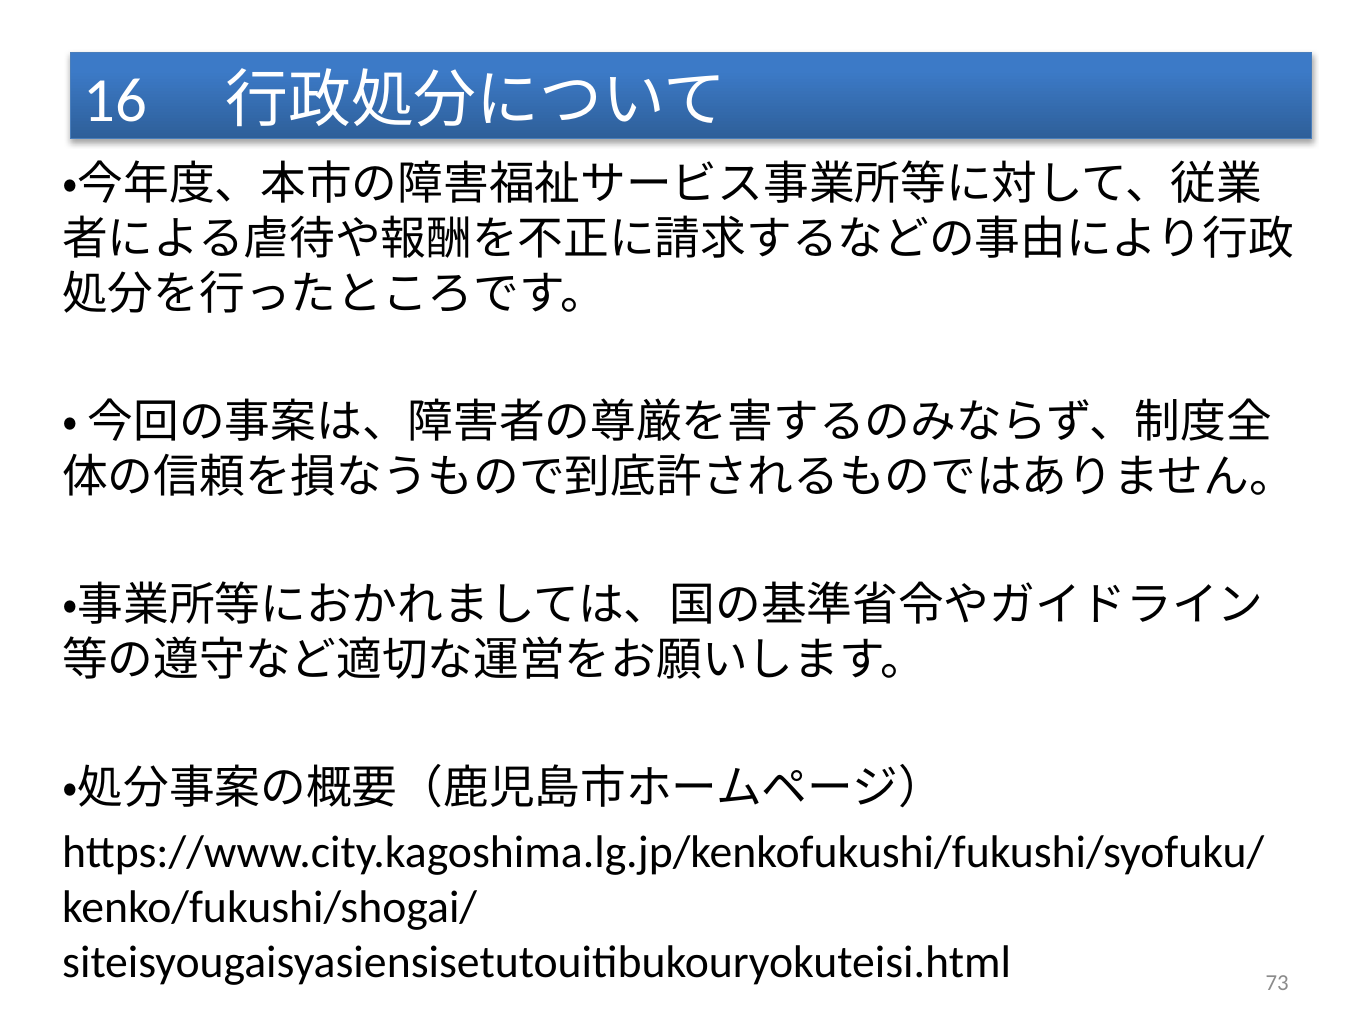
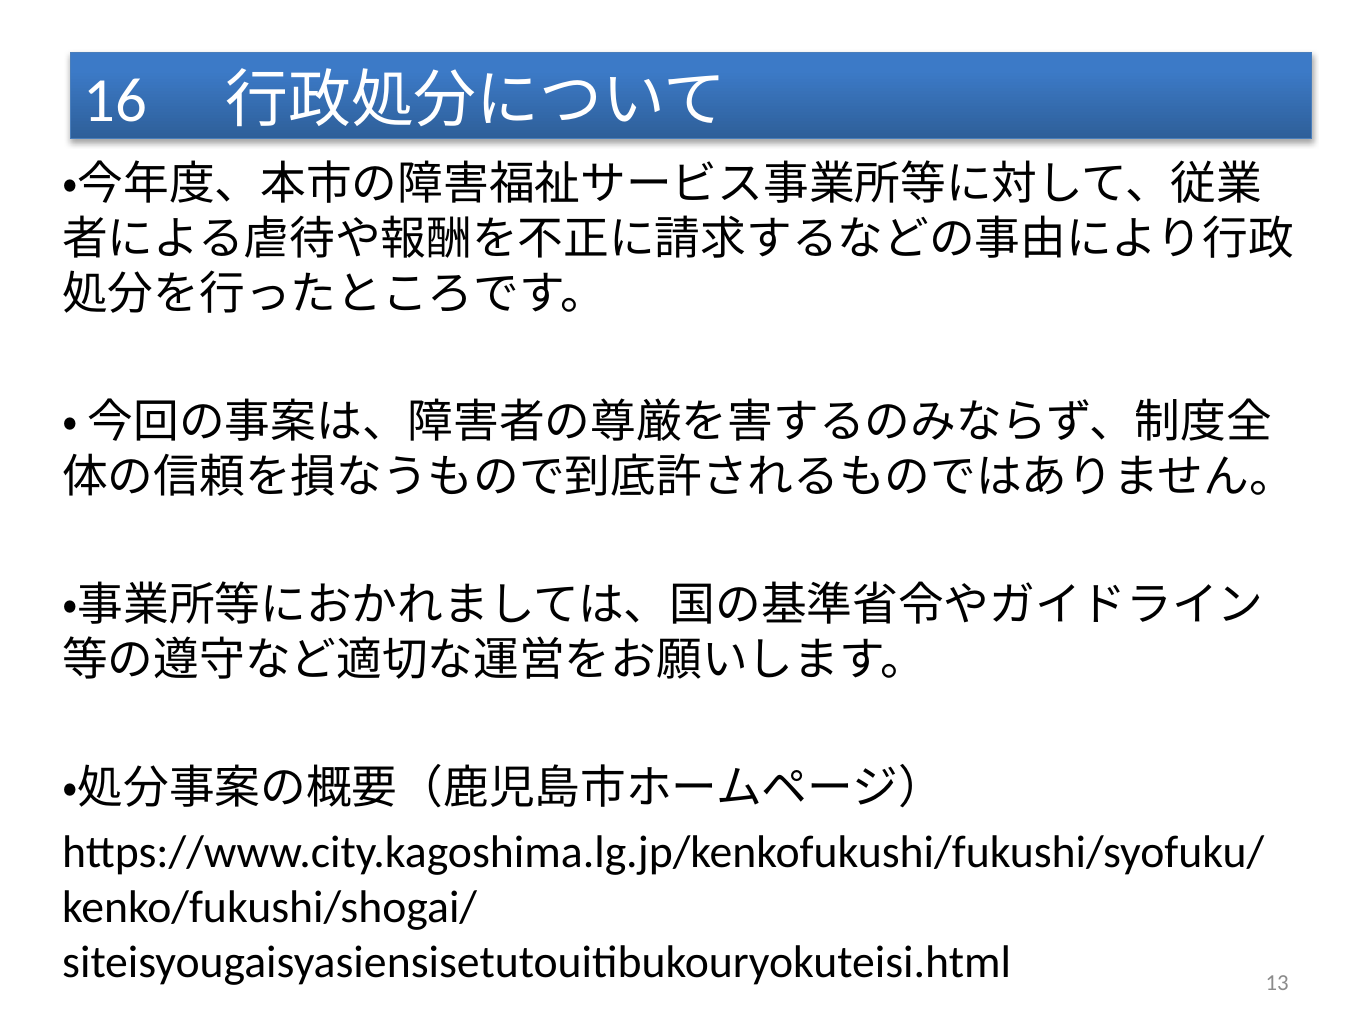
73: 73 -> 13
